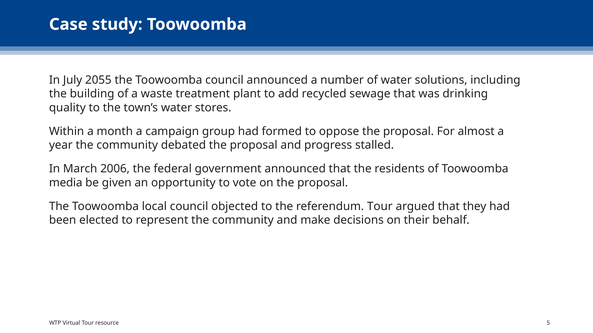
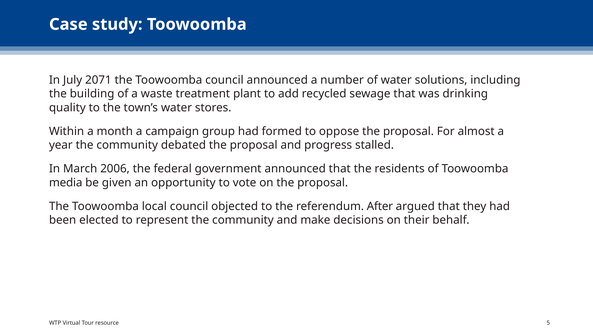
2055: 2055 -> 2071
referendum Tour: Tour -> After
